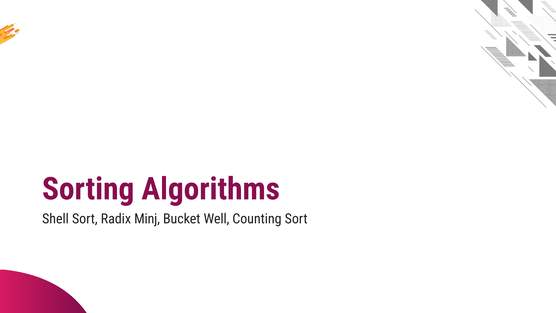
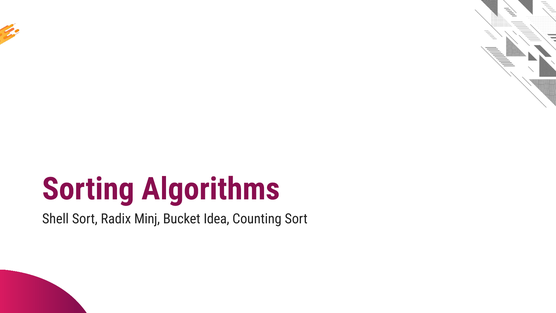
Well: Well -> Idea
